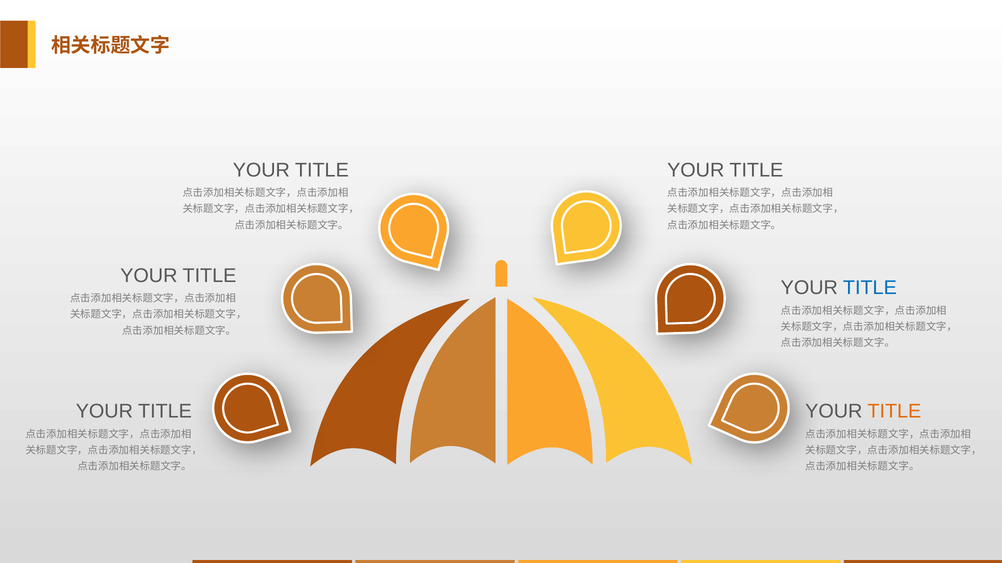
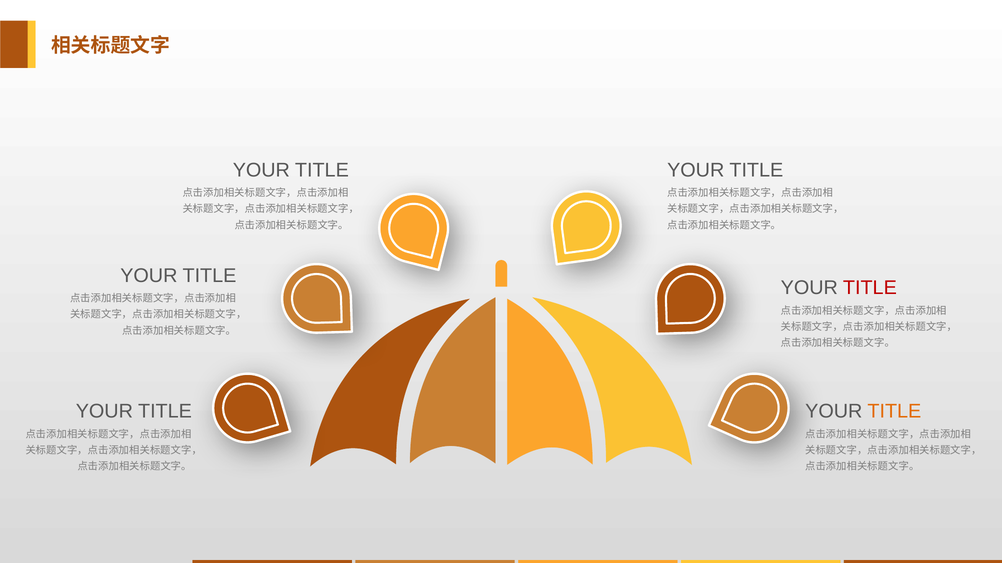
TITLE at (870, 288) colour: blue -> red
